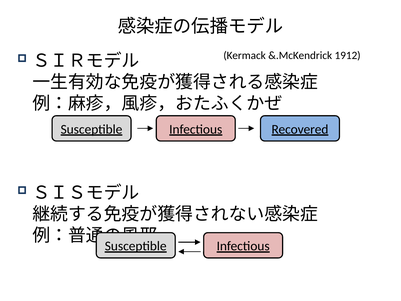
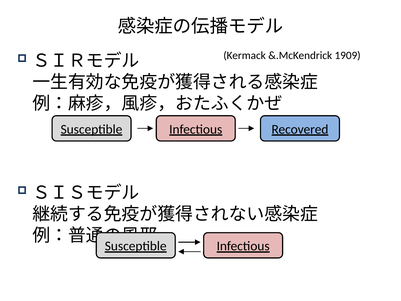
1912: 1912 -> 1909
